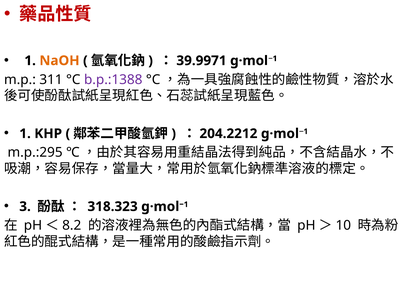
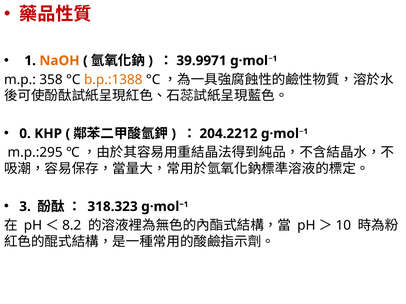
311: 311 -> 358
b.p.:1388 colour: purple -> orange
1 at (25, 134): 1 -> 0
